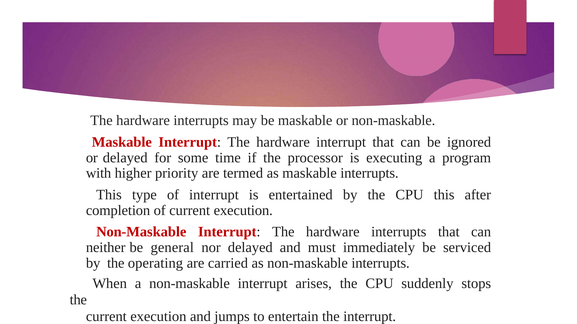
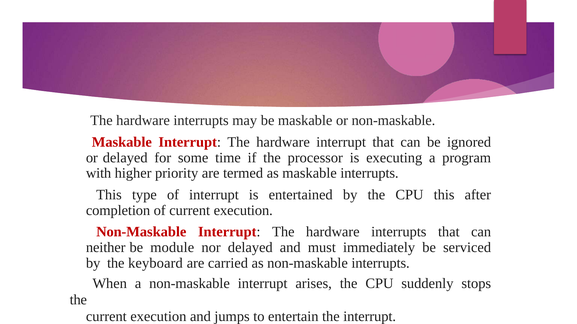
general: general -> module
operating: operating -> keyboard
